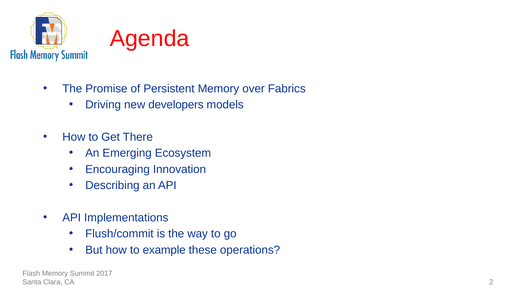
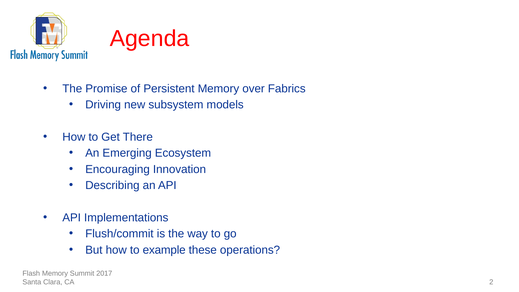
developers: developers -> subsystem
